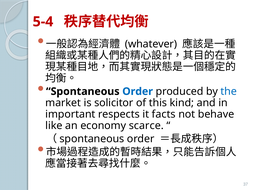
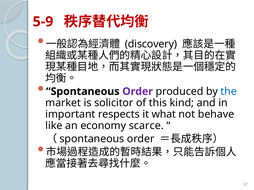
5-4: 5-4 -> 5-9
whatever: whatever -> discovery
Order at (138, 92) colour: blue -> purple
facts: facts -> what
